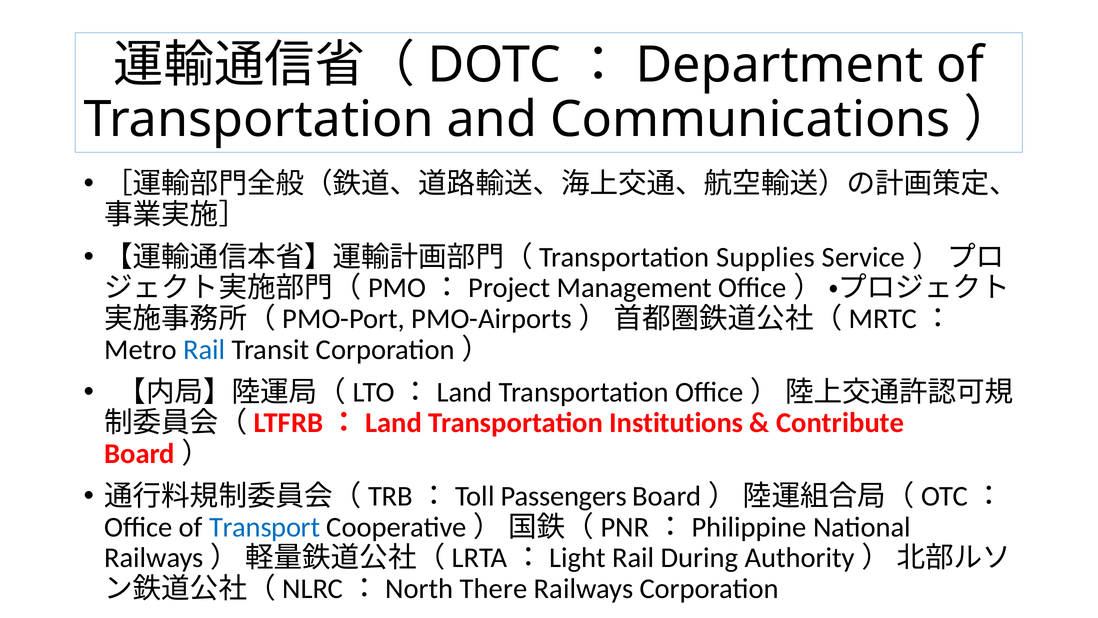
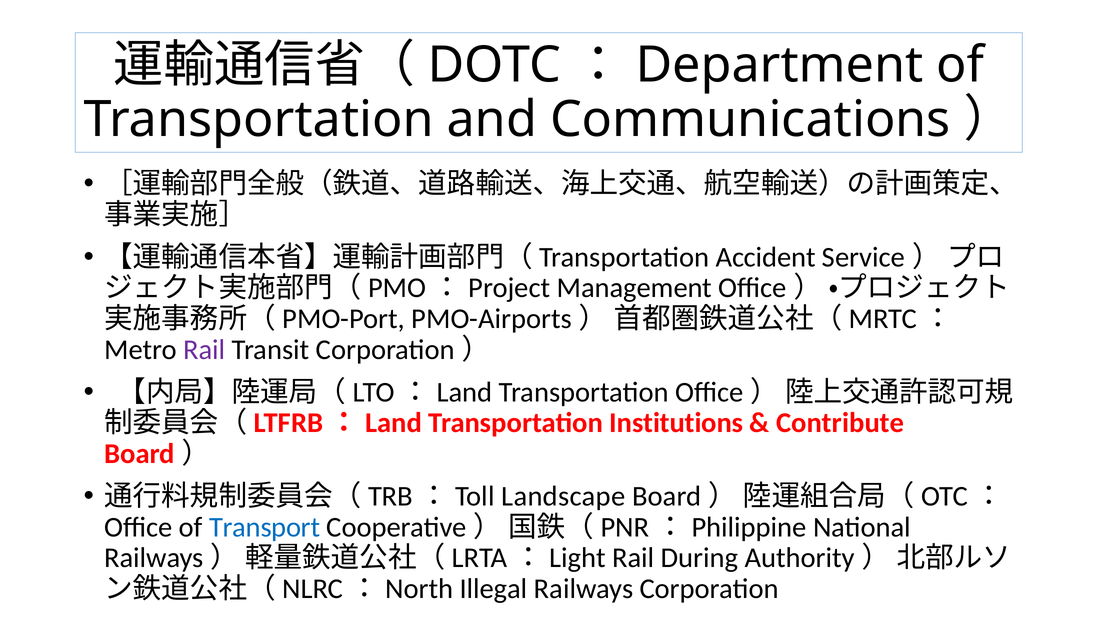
Supplies: Supplies -> Accident
Rail at (204, 350) colour: blue -> purple
Passengers: Passengers -> Landscape
There: There -> Illegal
